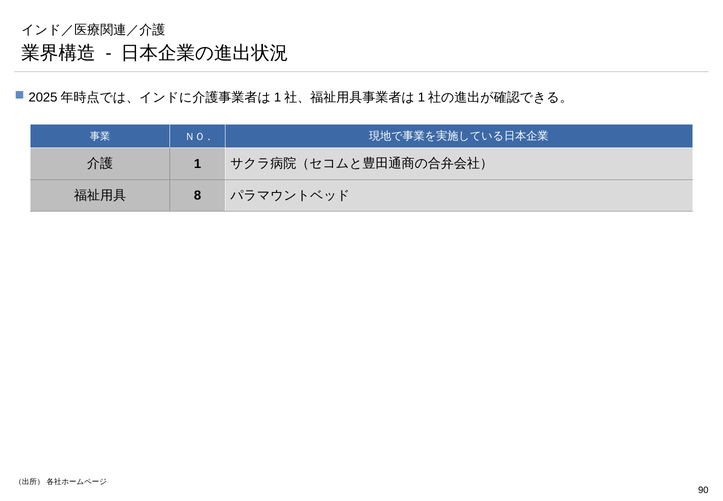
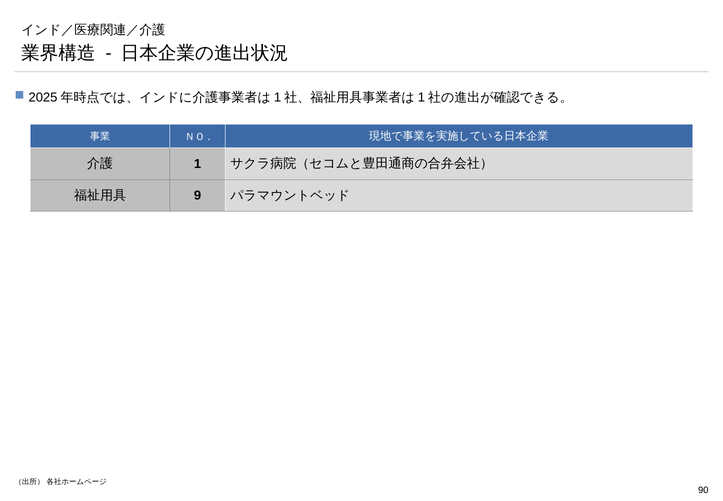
8: 8 -> 9
